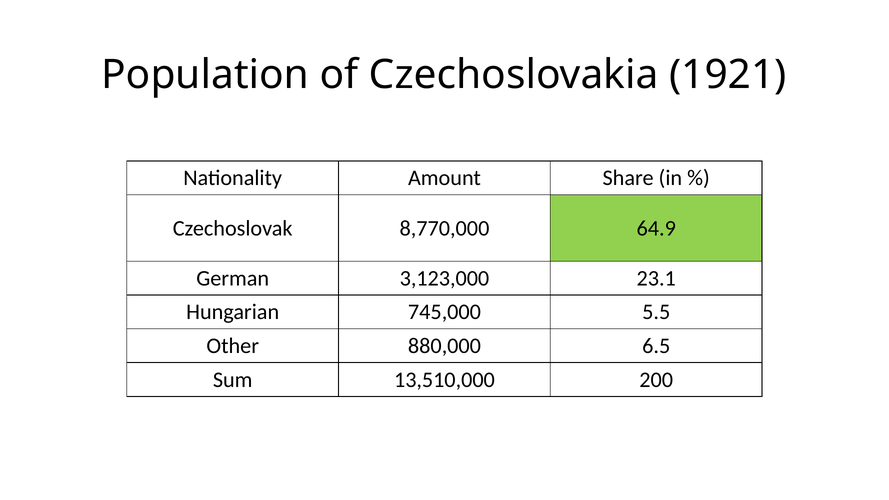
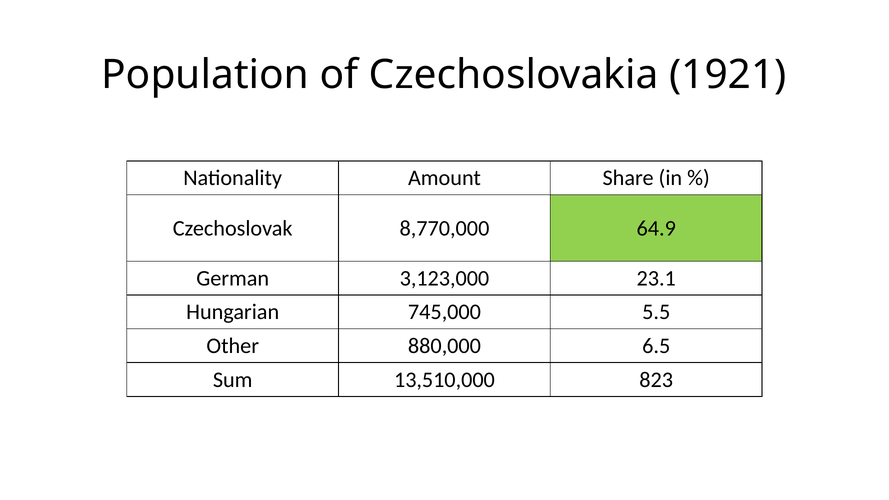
200: 200 -> 823
